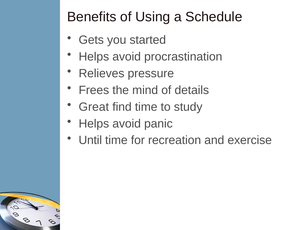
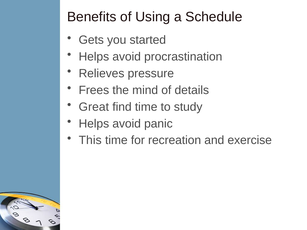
Until: Until -> This
